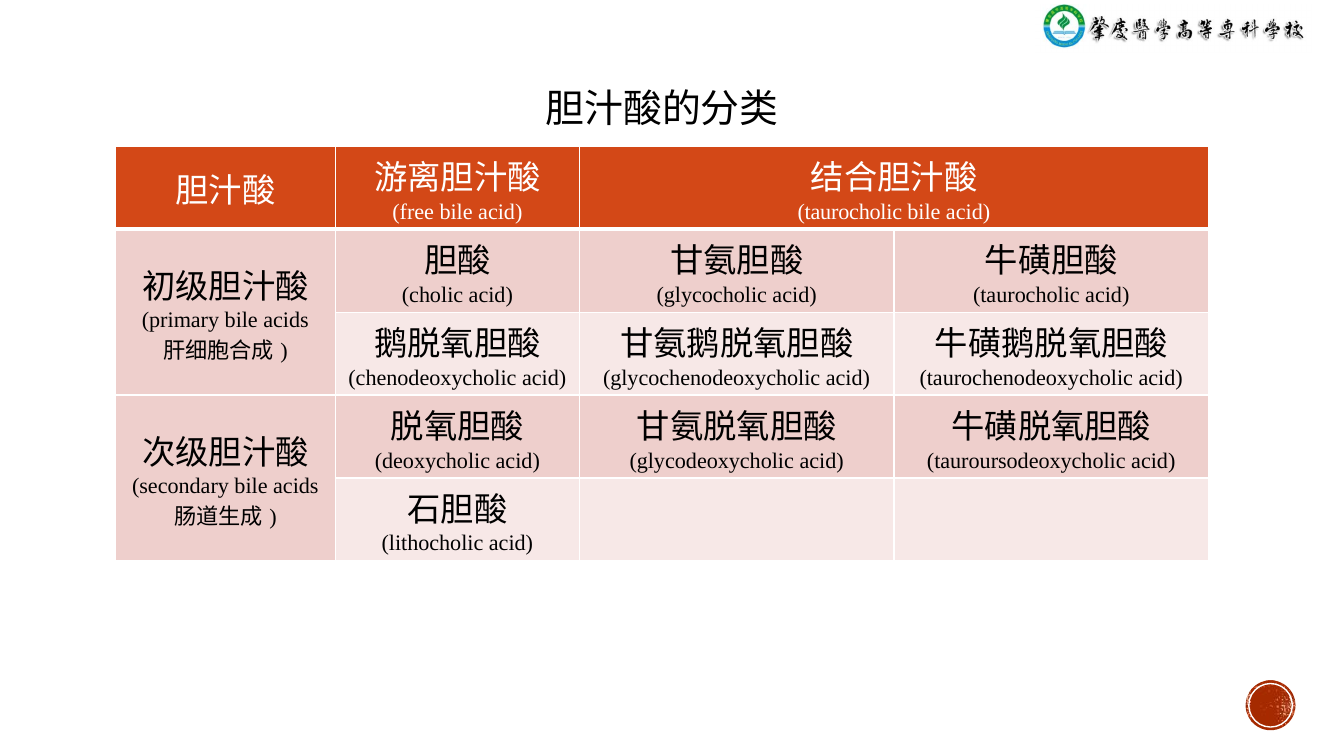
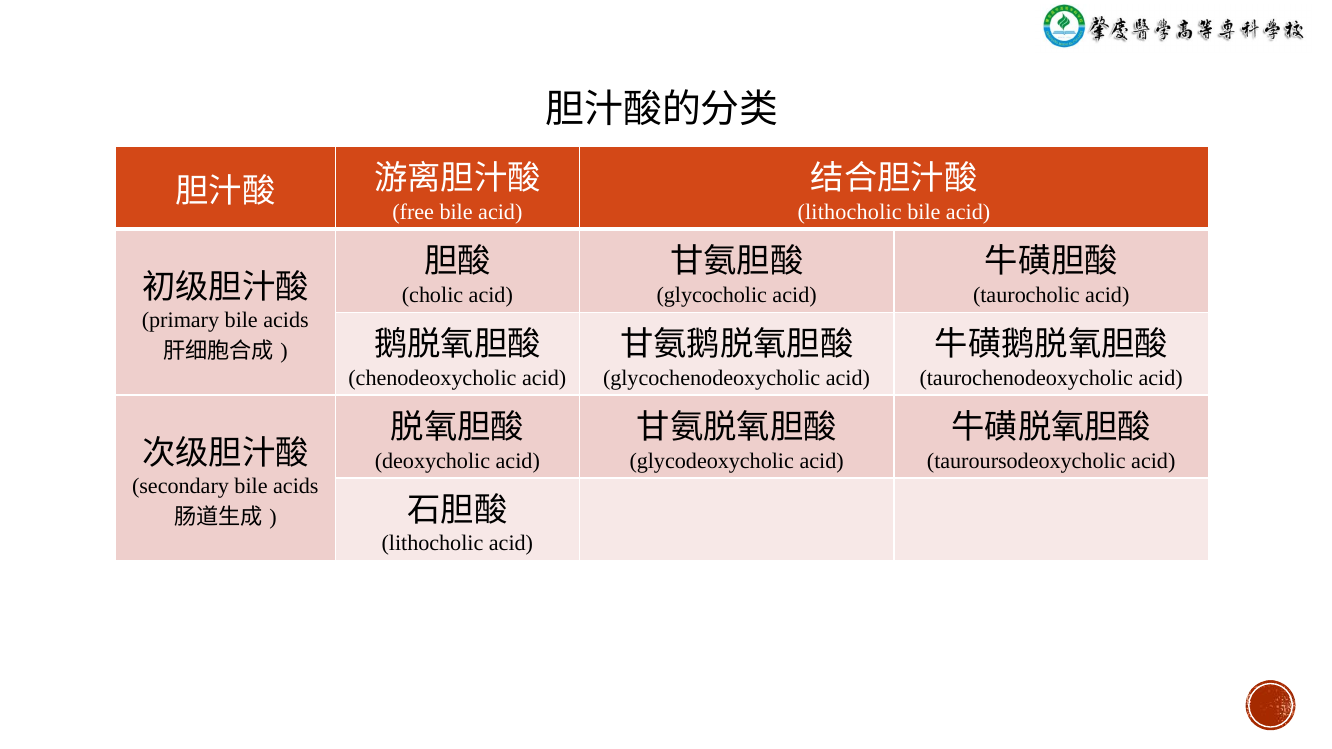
taurocholic at (850, 212): taurocholic -> lithocholic
